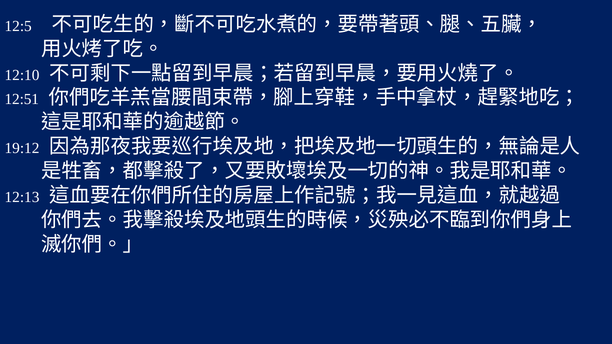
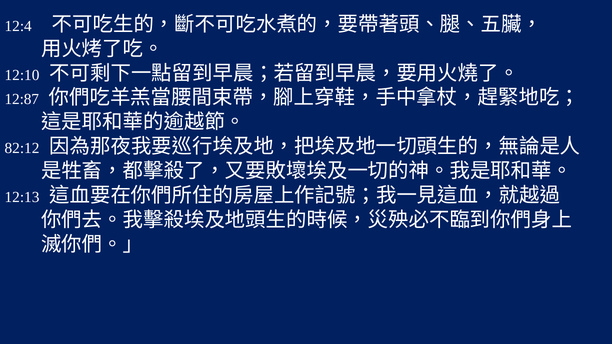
12:5: 12:5 -> 12:4
12:51: 12:51 -> 12:87
19:12: 19:12 -> 82:12
